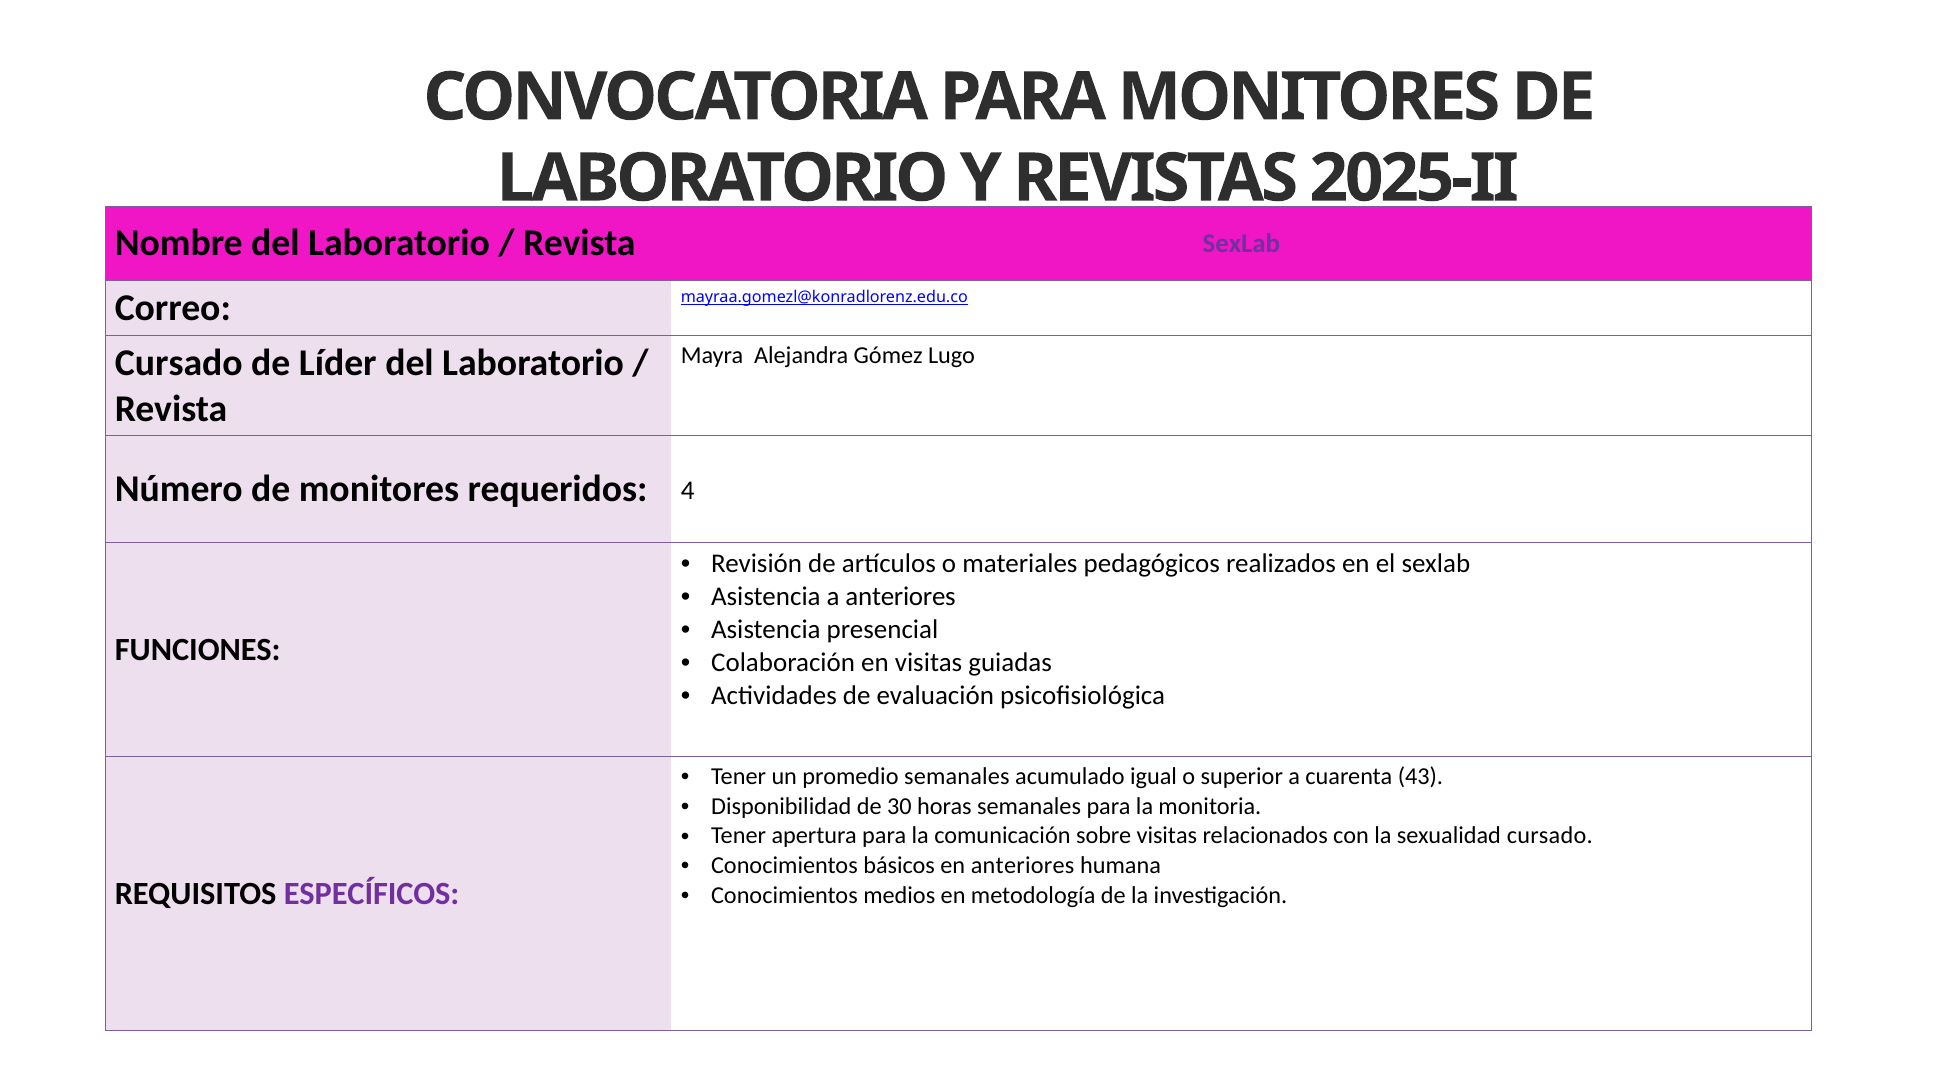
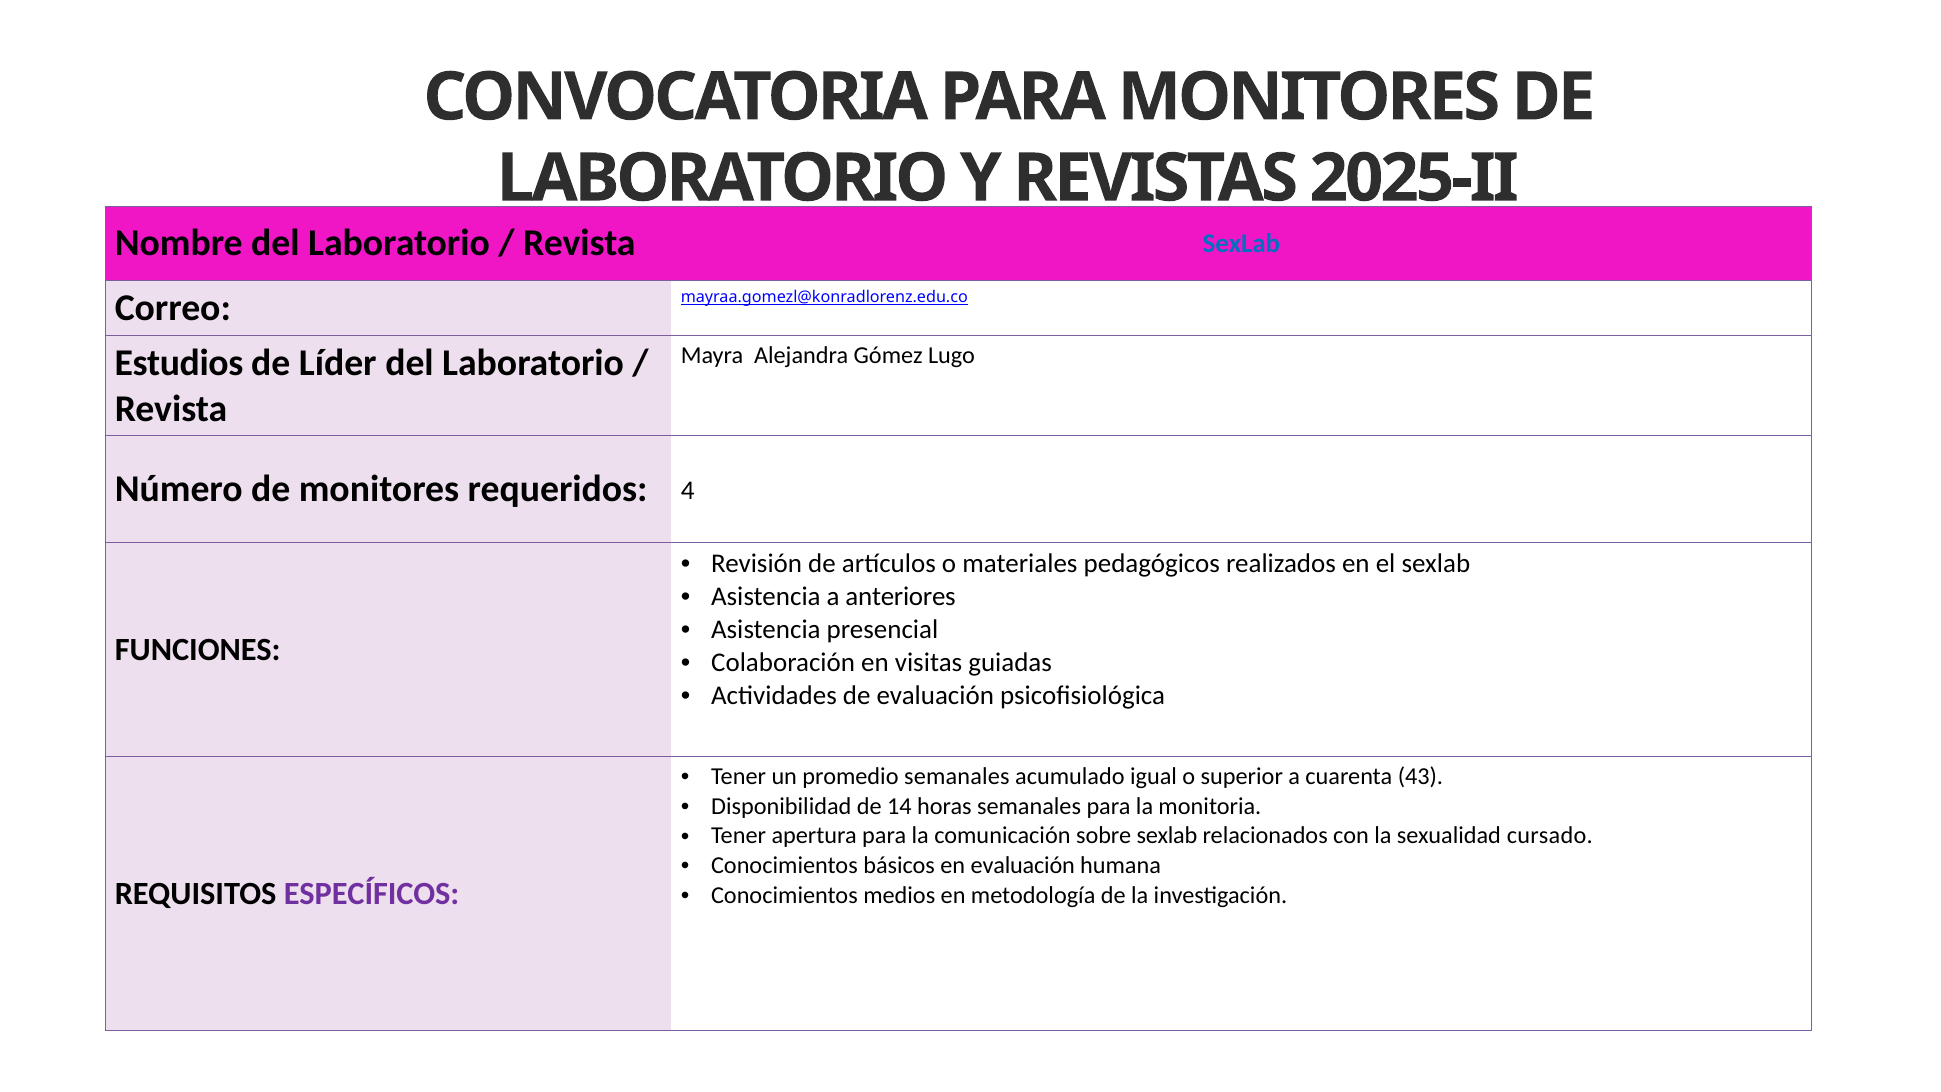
SexLab at (1241, 243) colour: purple -> blue
Cursado at (179, 363): Cursado -> Estudios
30: 30 -> 14
sobre visitas: visitas -> sexlab
en anteriores: anteriores -> evaluación
